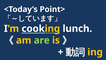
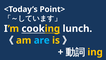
are colour: light green -> light blue
